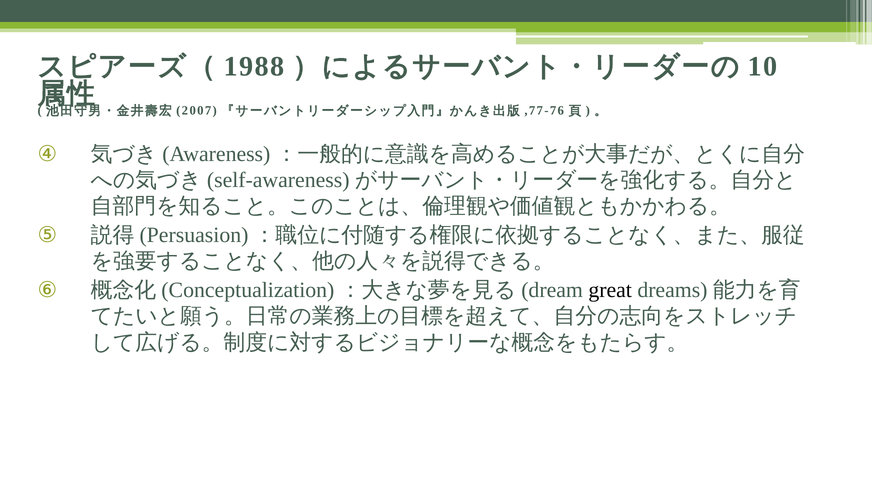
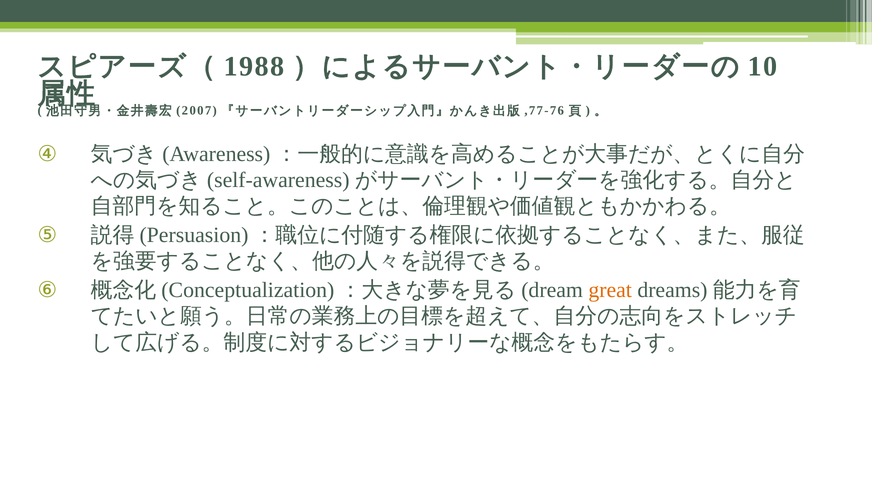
great colour: black -> orange
